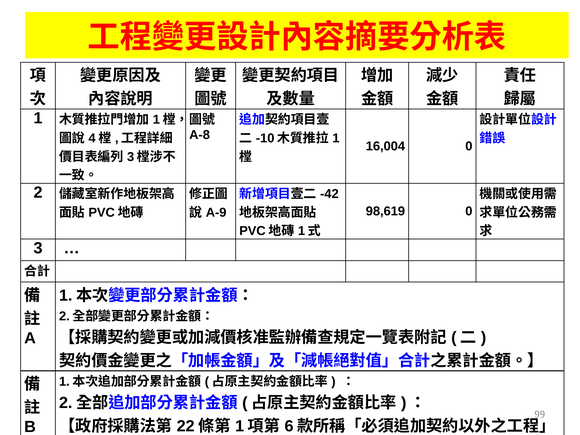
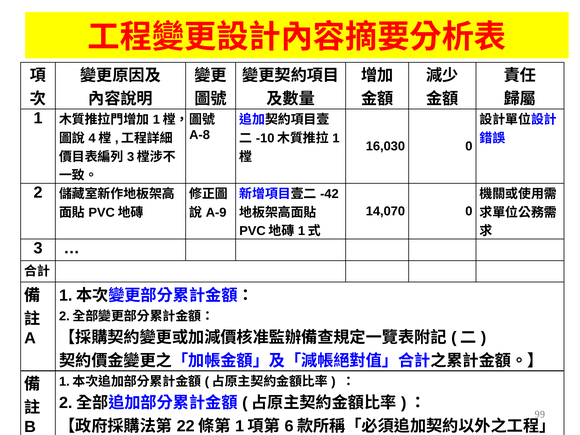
16,004: 16,004 -> 16,030
98,619: 98,619 -> 14,070
